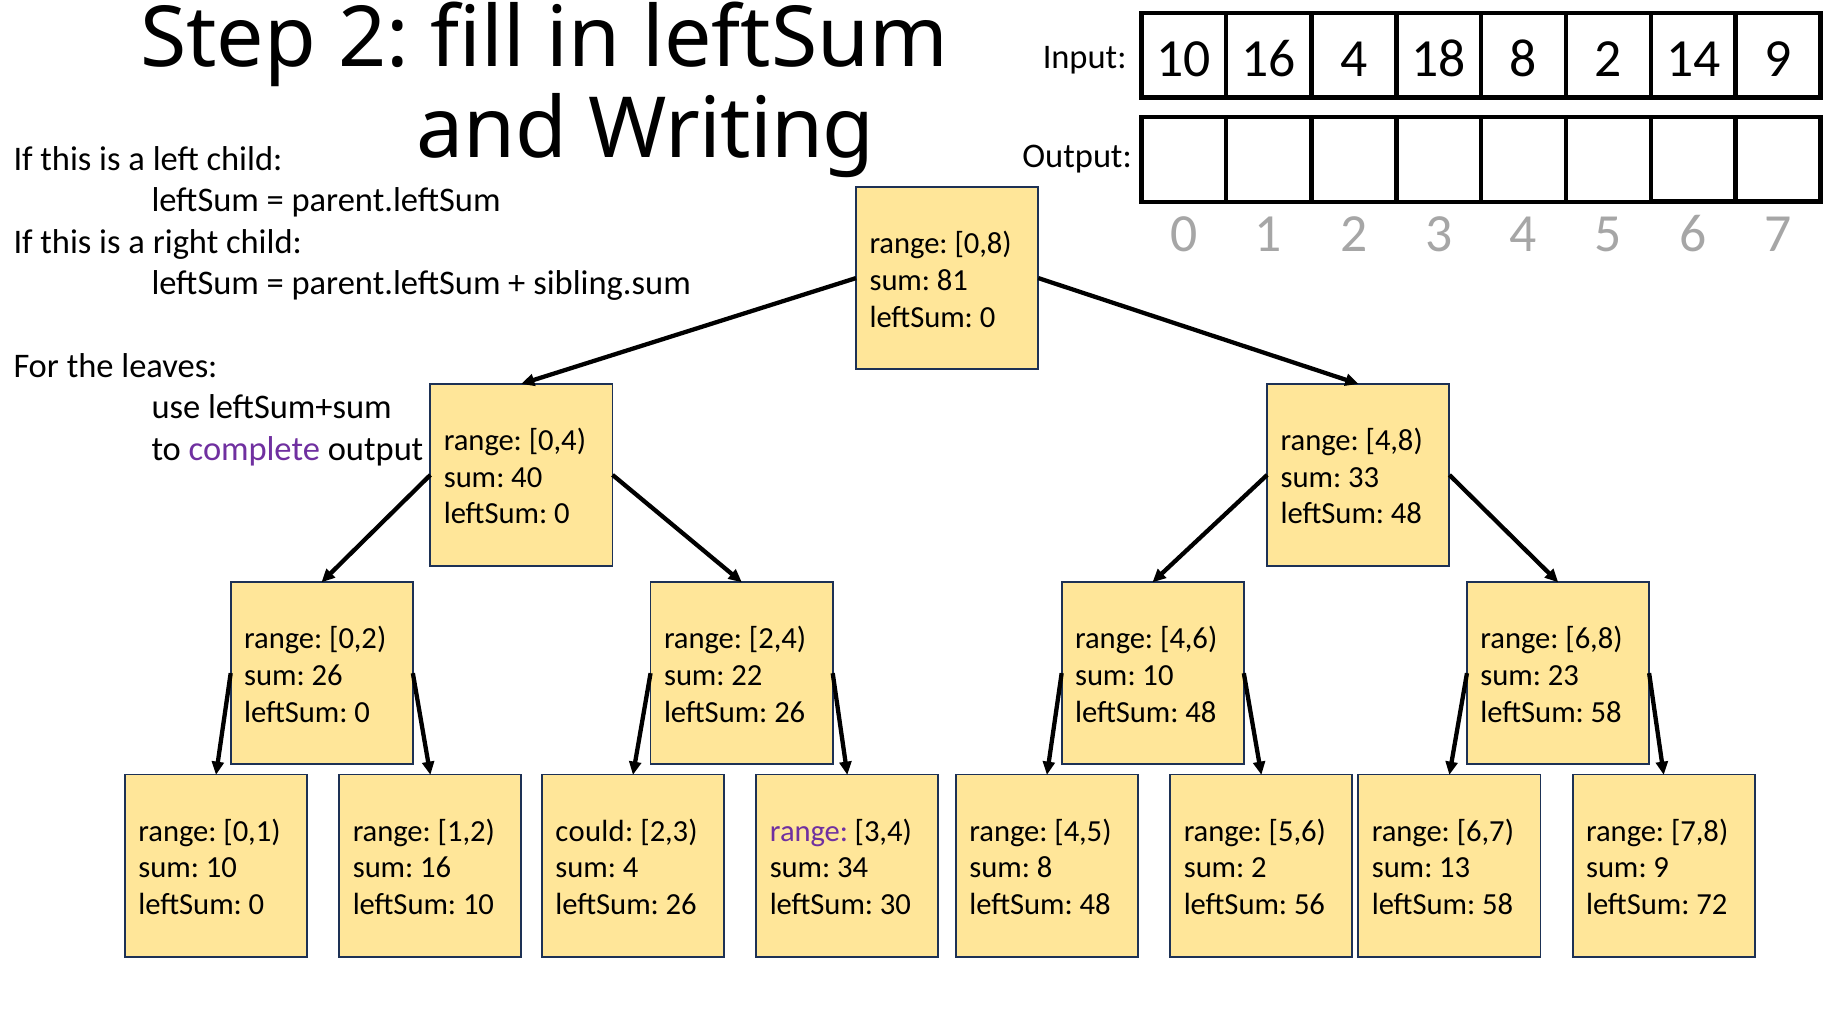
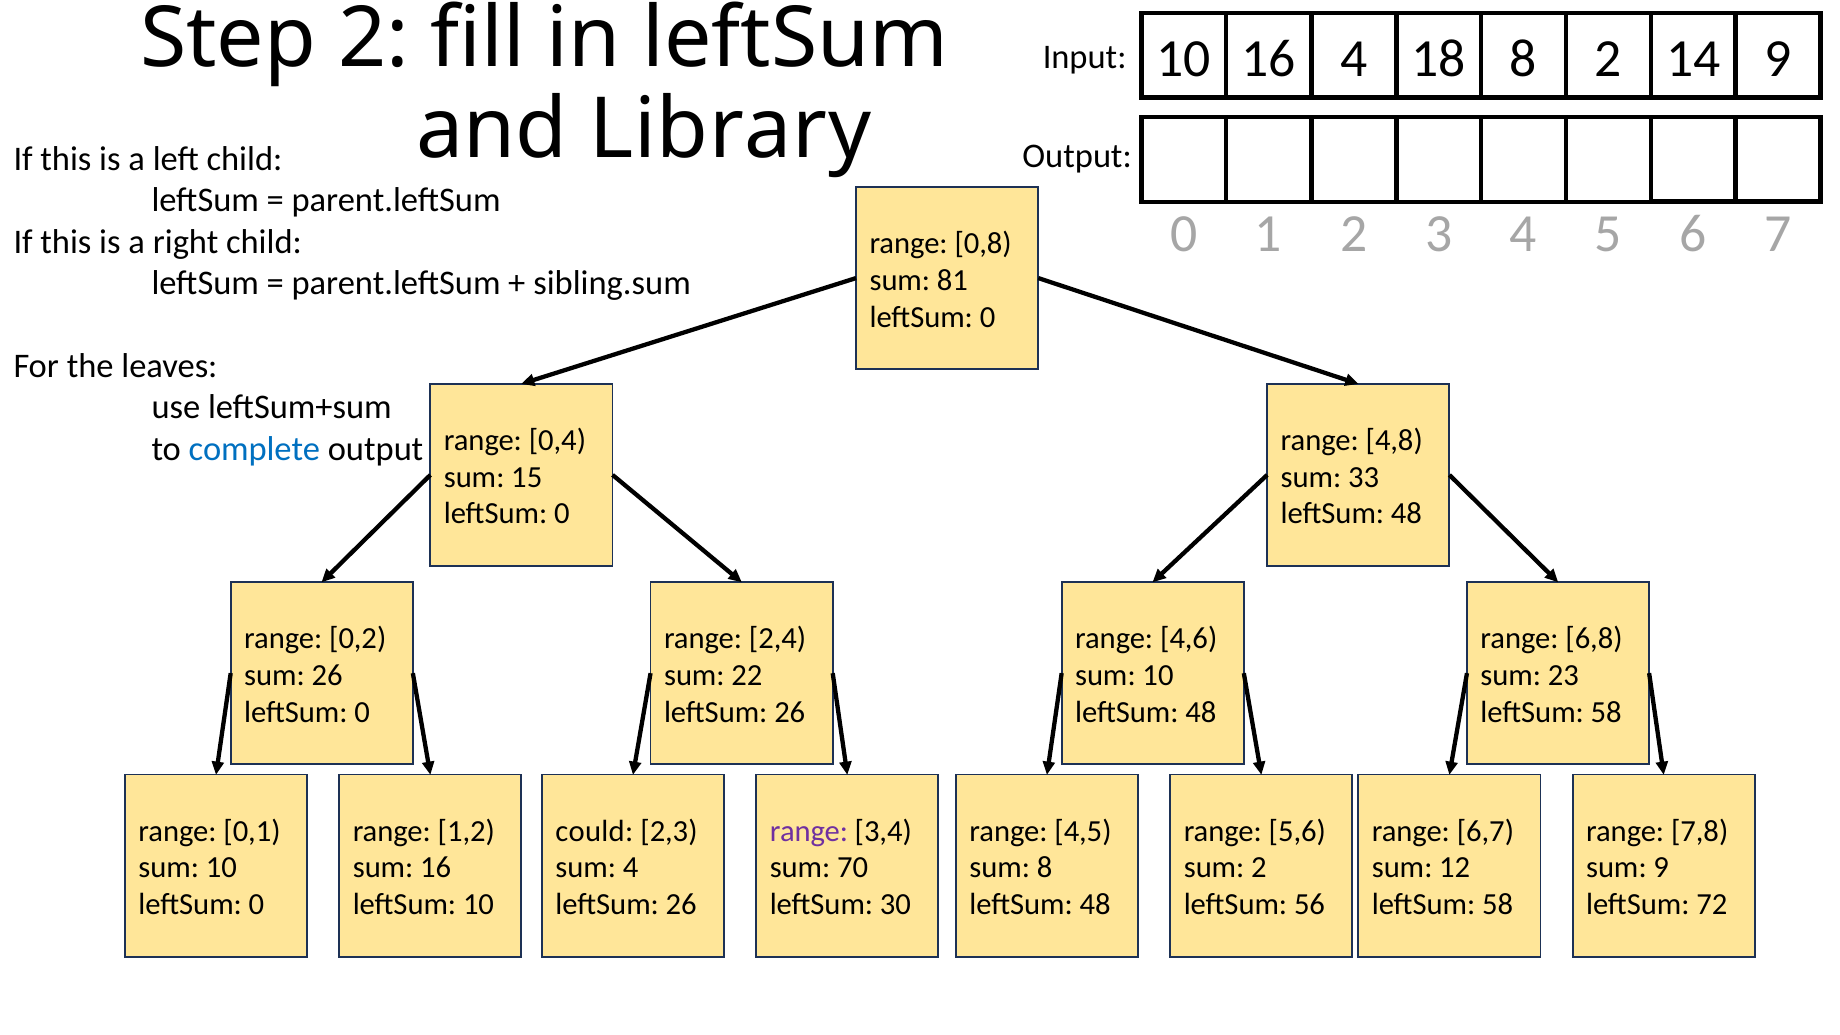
Writing: Writing -> Library
complete colour: purple -> blue
40: 40 -> 15
34: 34 -> 70
13: 13 -> 12
